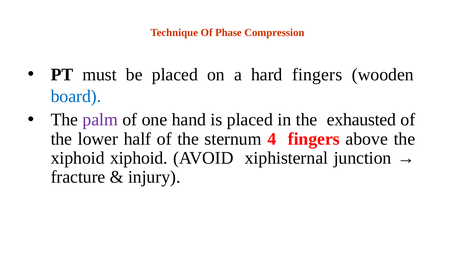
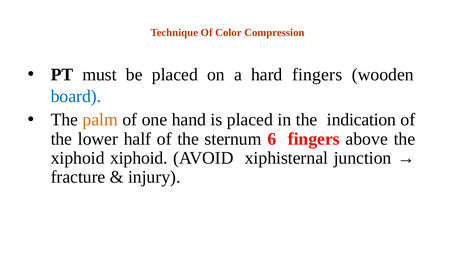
Phase: Phase -> Color
palm colour: purple -> orange
exhausted: exhausted -> indication
4: 4 -> 6
